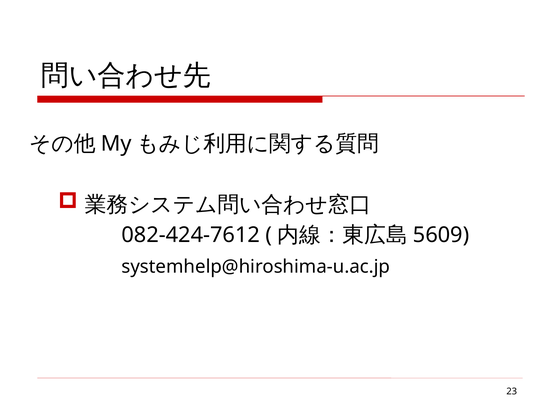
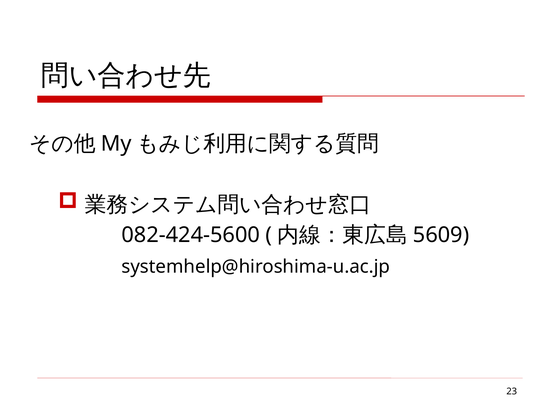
082-424-7612: 082-424-7612 -> 082-424-5600
